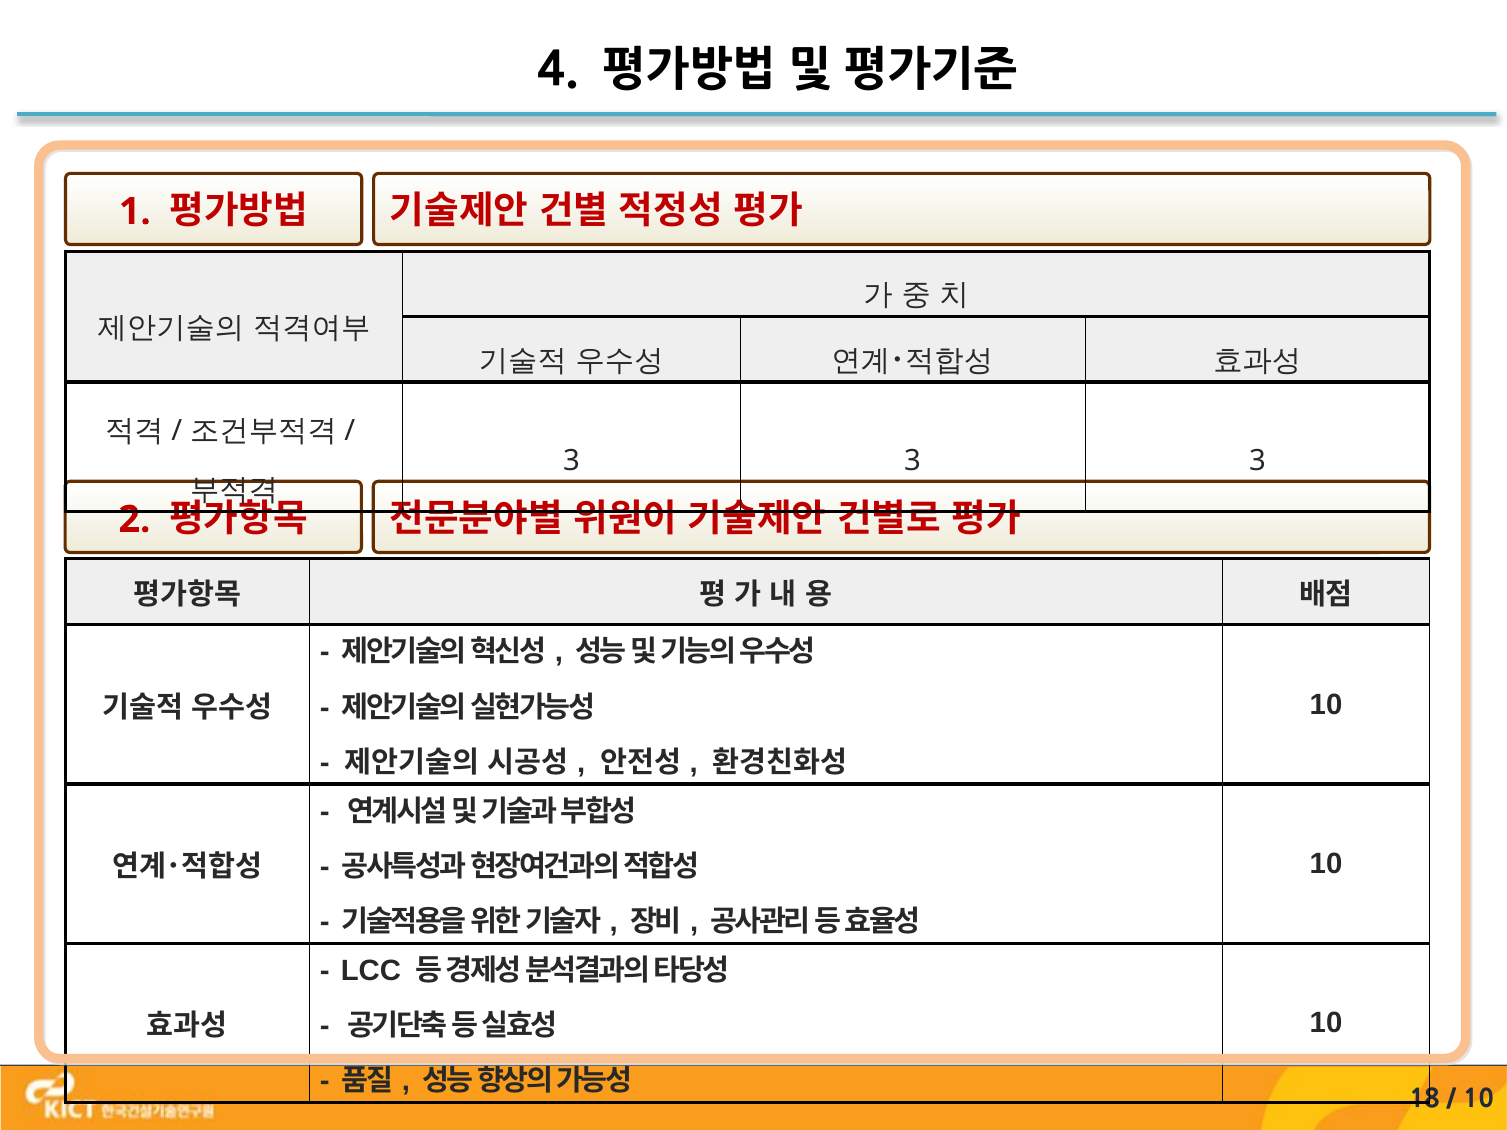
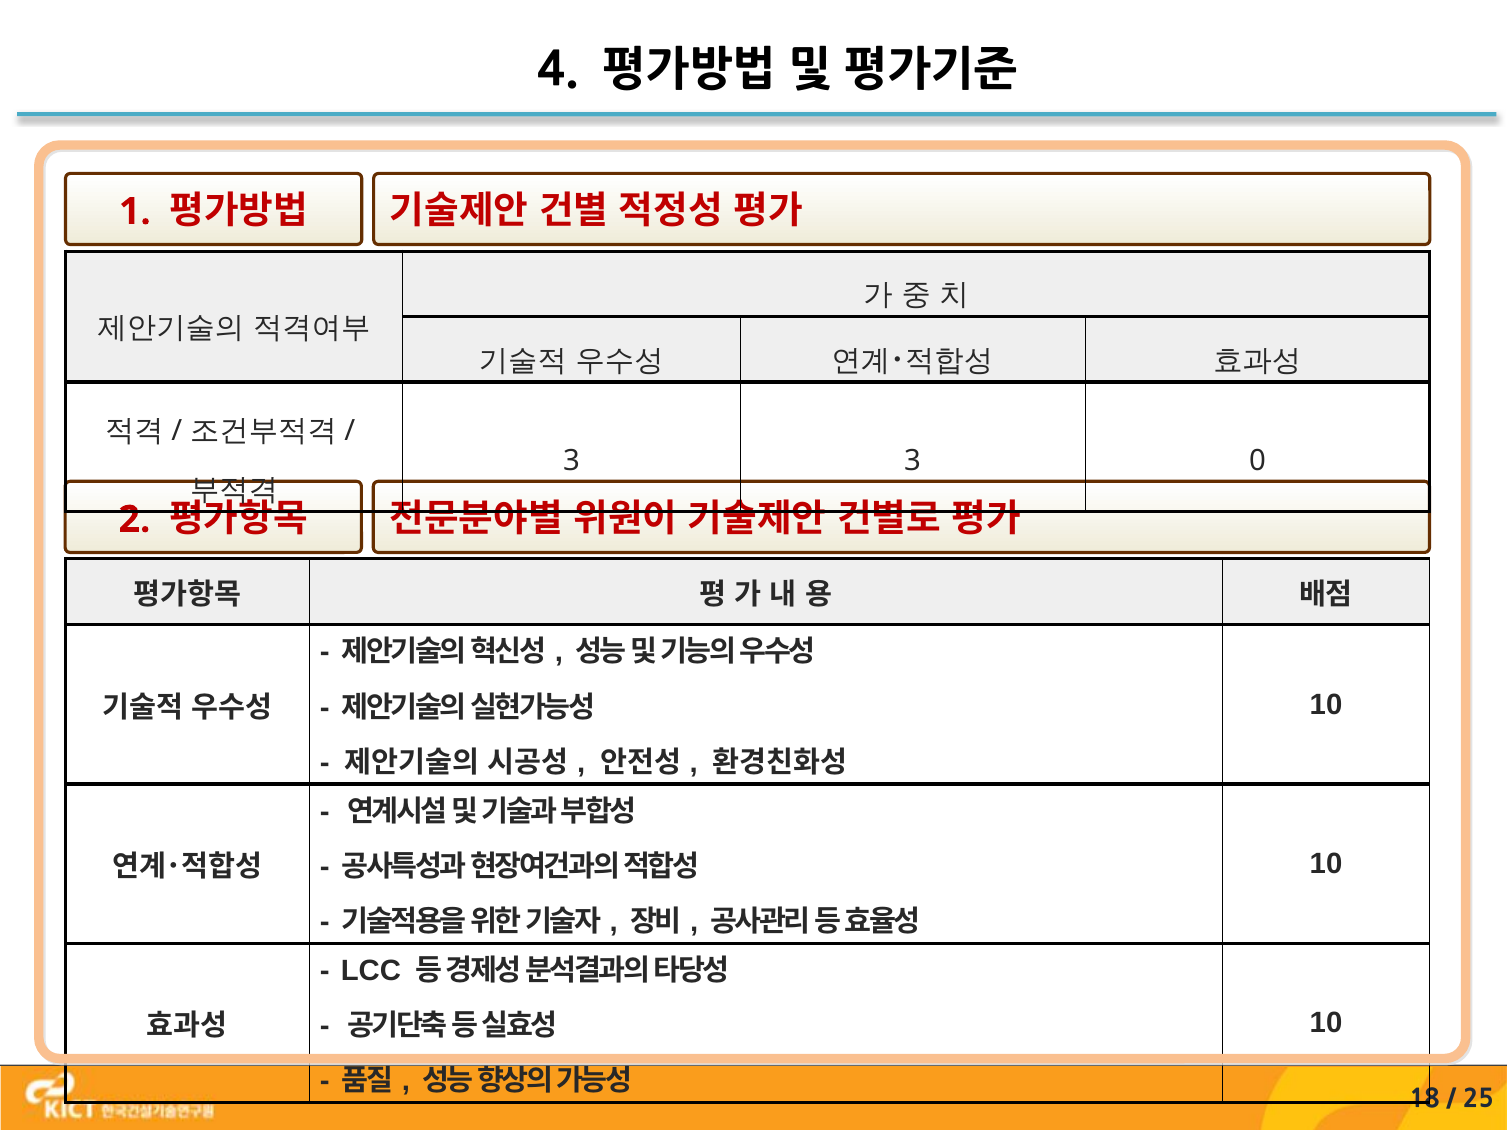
3 3 3: 3 -> 0
10 at (1478, 1100): 10 -> 25
